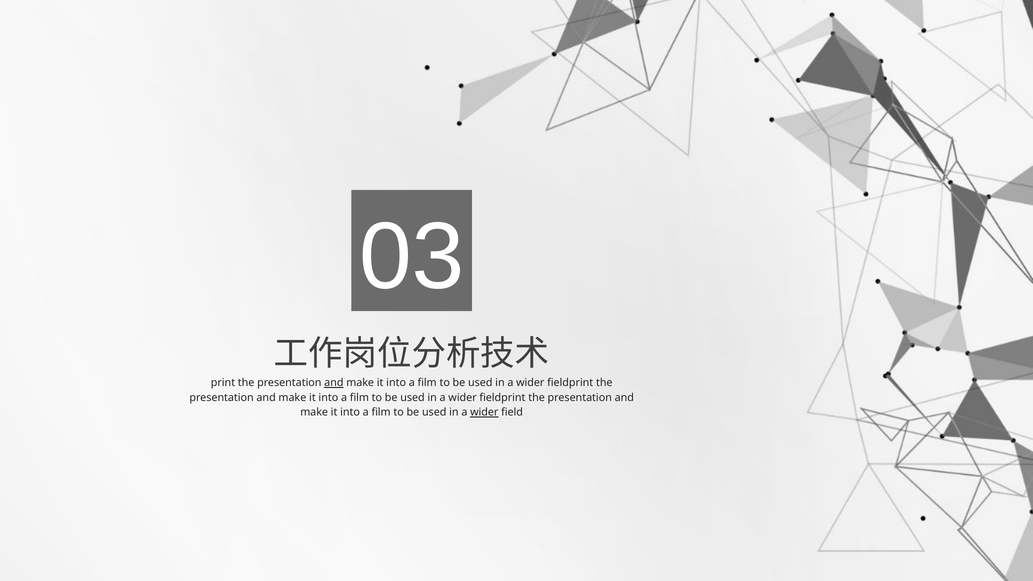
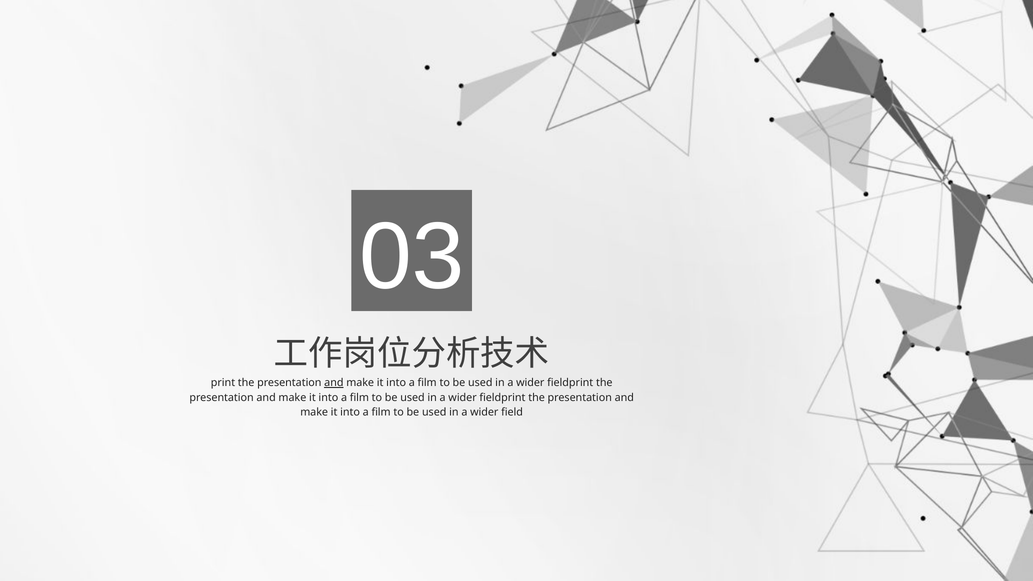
wider at (484, 412) underline: present -> none
